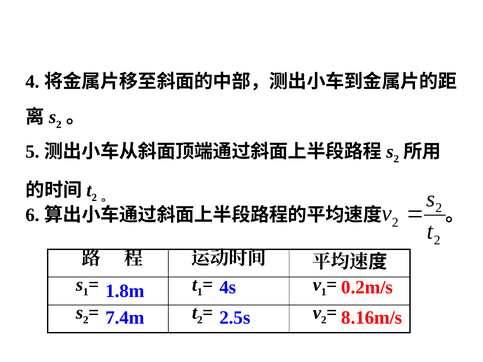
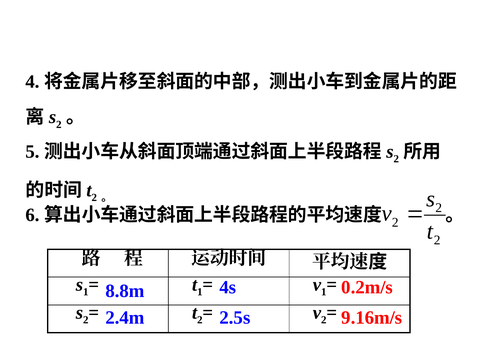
1.8m: 1.8m -> 8.8m
7.4m: 7.4m -> 2.4m
8.16m/s: 8.16m/s -> 9.16m/s
